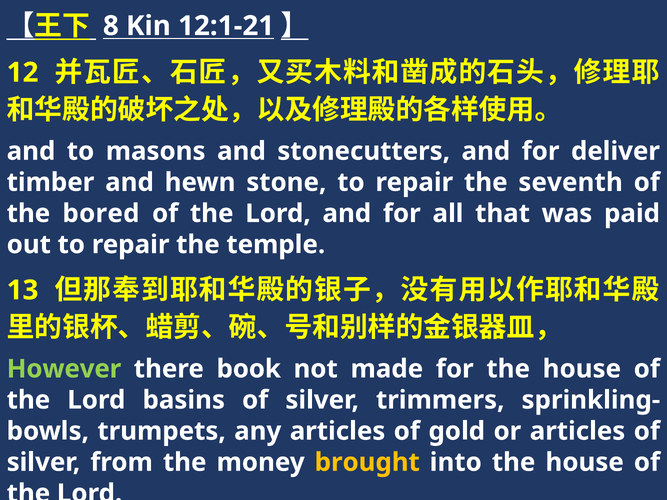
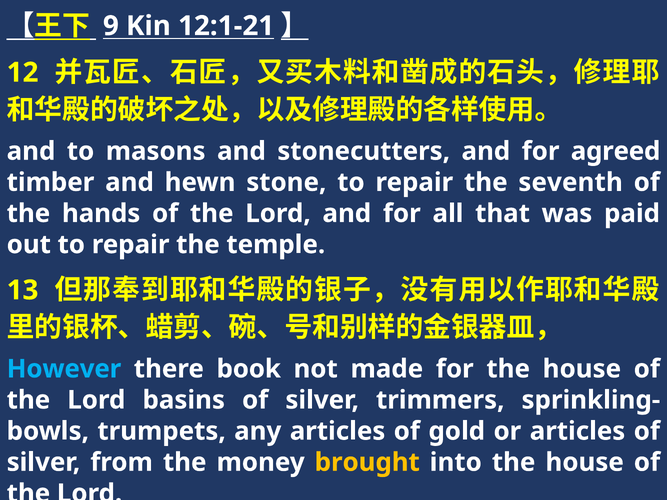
8: 8 -> 9
deliver: deliver -> agreed
bored: bored -> hands
However colour: light green -> light blue
